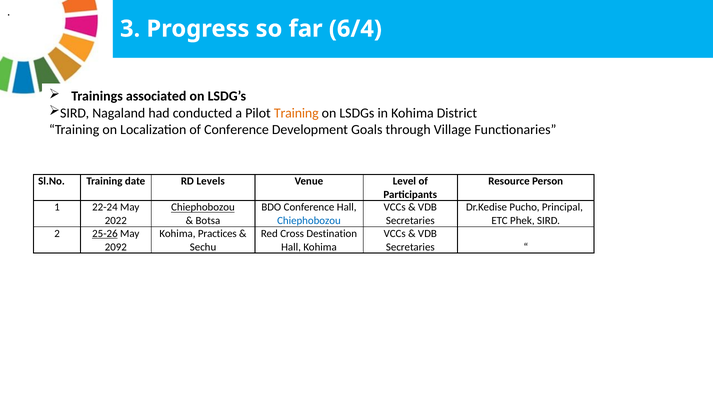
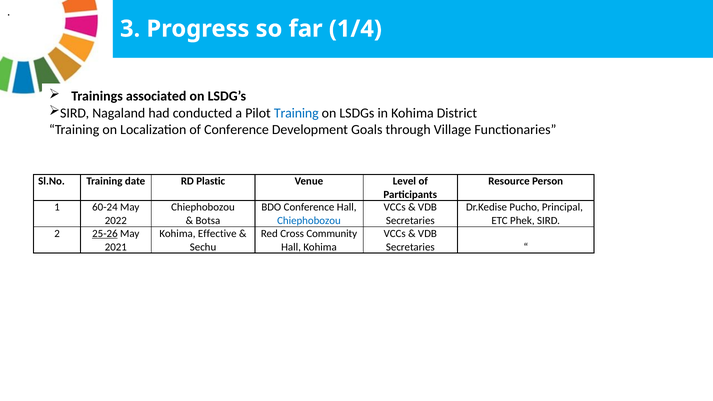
6/4: 6/4 -> 1/4
Training at (296, 113) colour: orange -> blue
Levels: Levels -> Plastic
22-24: 22-24 -> 60-24
Chiephobozou at (203, 207) underline: present -> none
Practices: Practices -> Effective
Destination: Destination -> Community
2092: 2092 -> 2021
